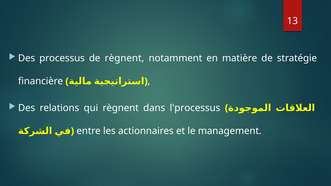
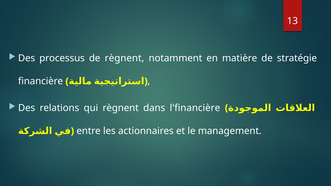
l'processus: l'processus -> l'financière
